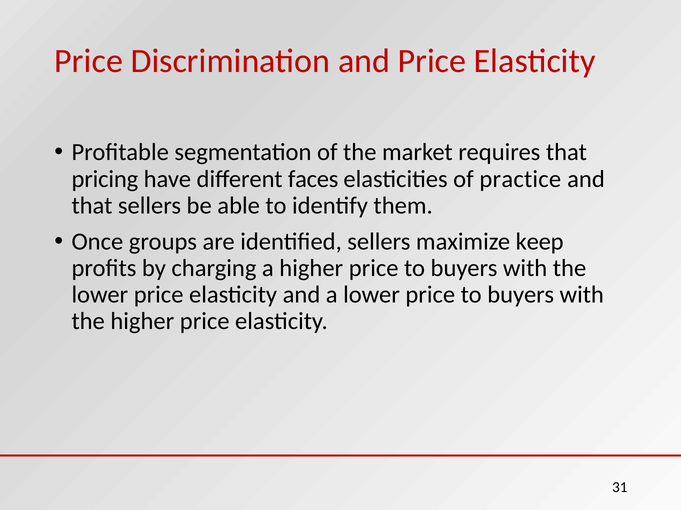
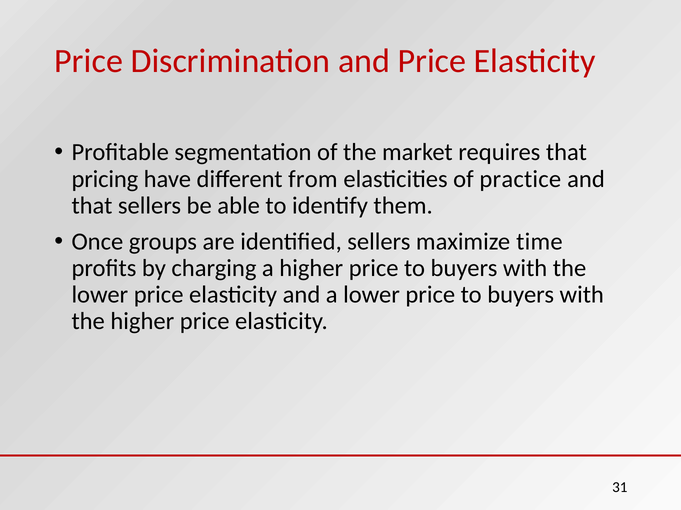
faces: faces -> from
keep: keep -> time
